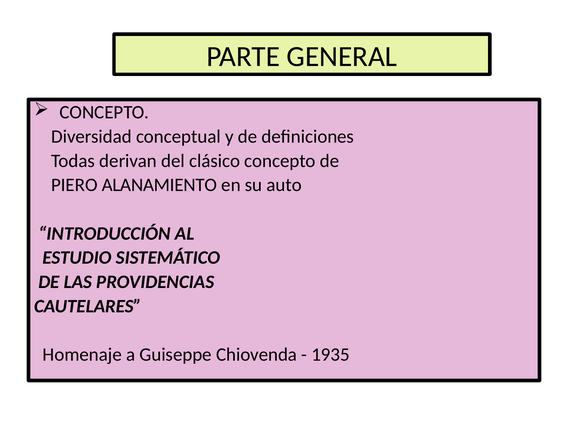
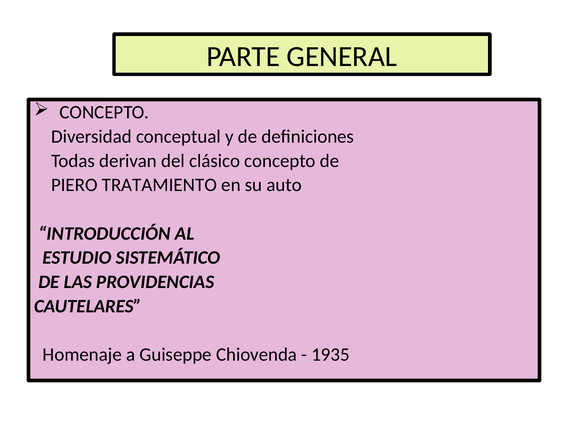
ALANAMIENTO: ALANAMIENTO -> TRATAMIENTO
